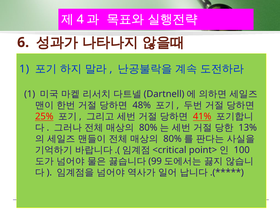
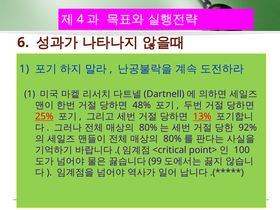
41%: 41% -> 13%
13%: 13% -> 92%
